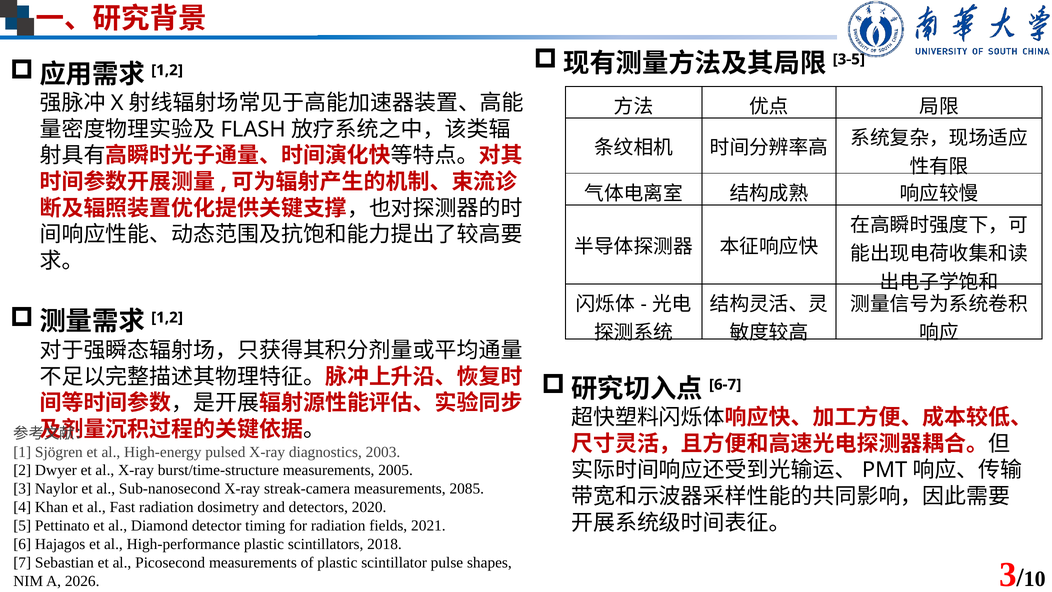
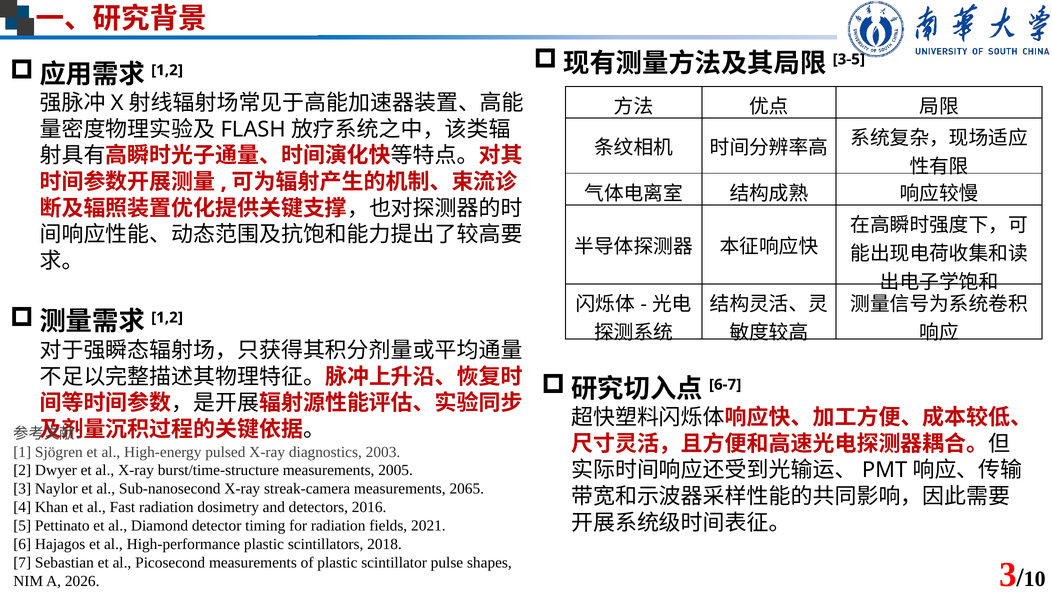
2085: 2085 -> 2065
2020: 2020 -> 2016
